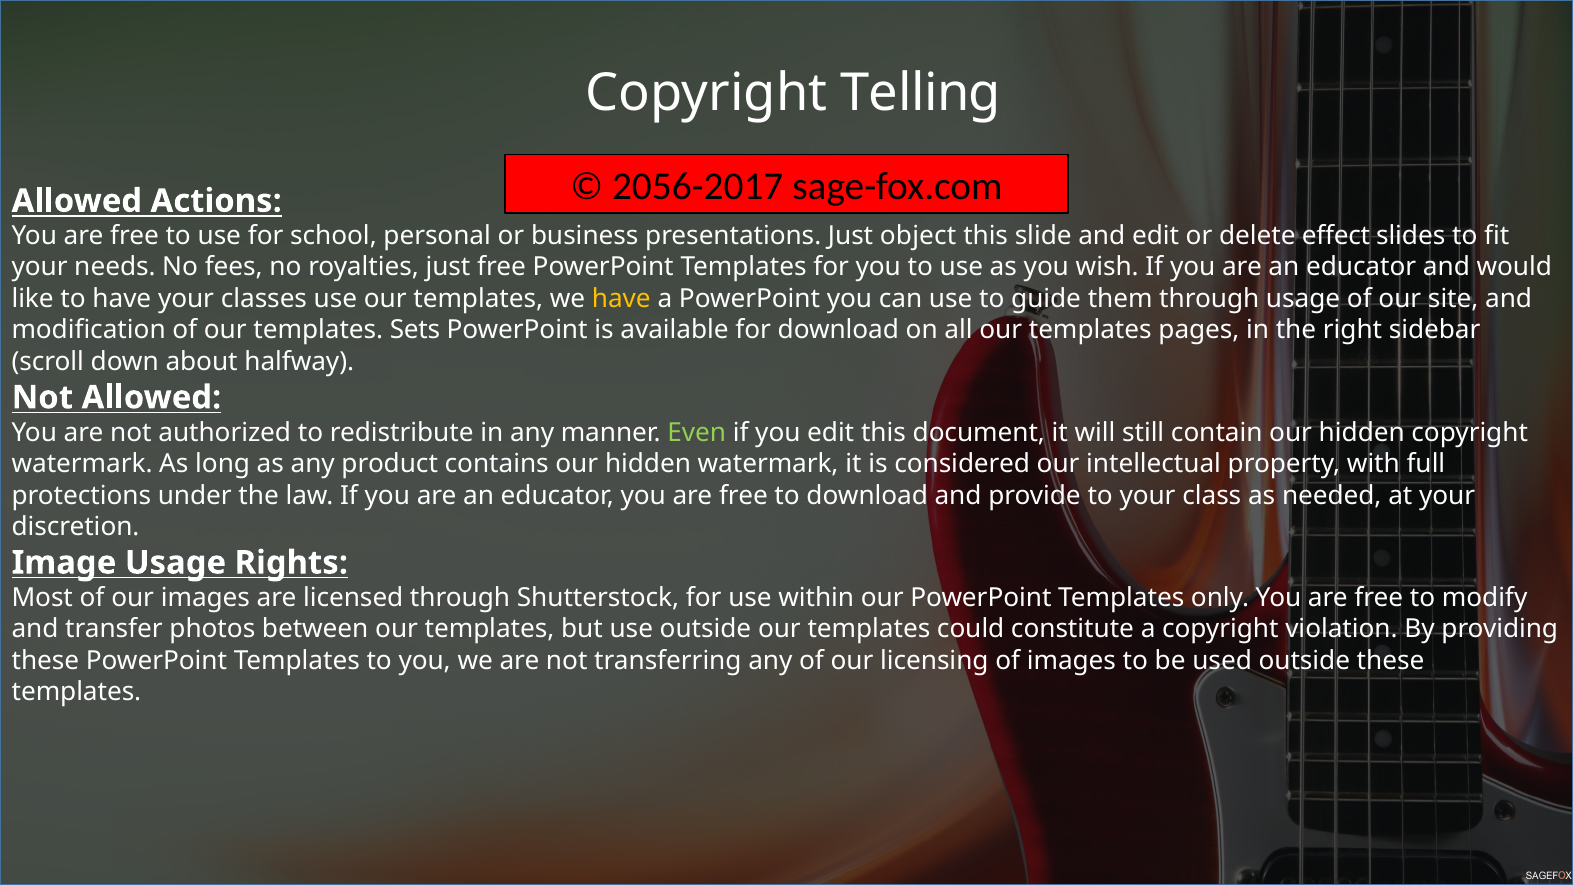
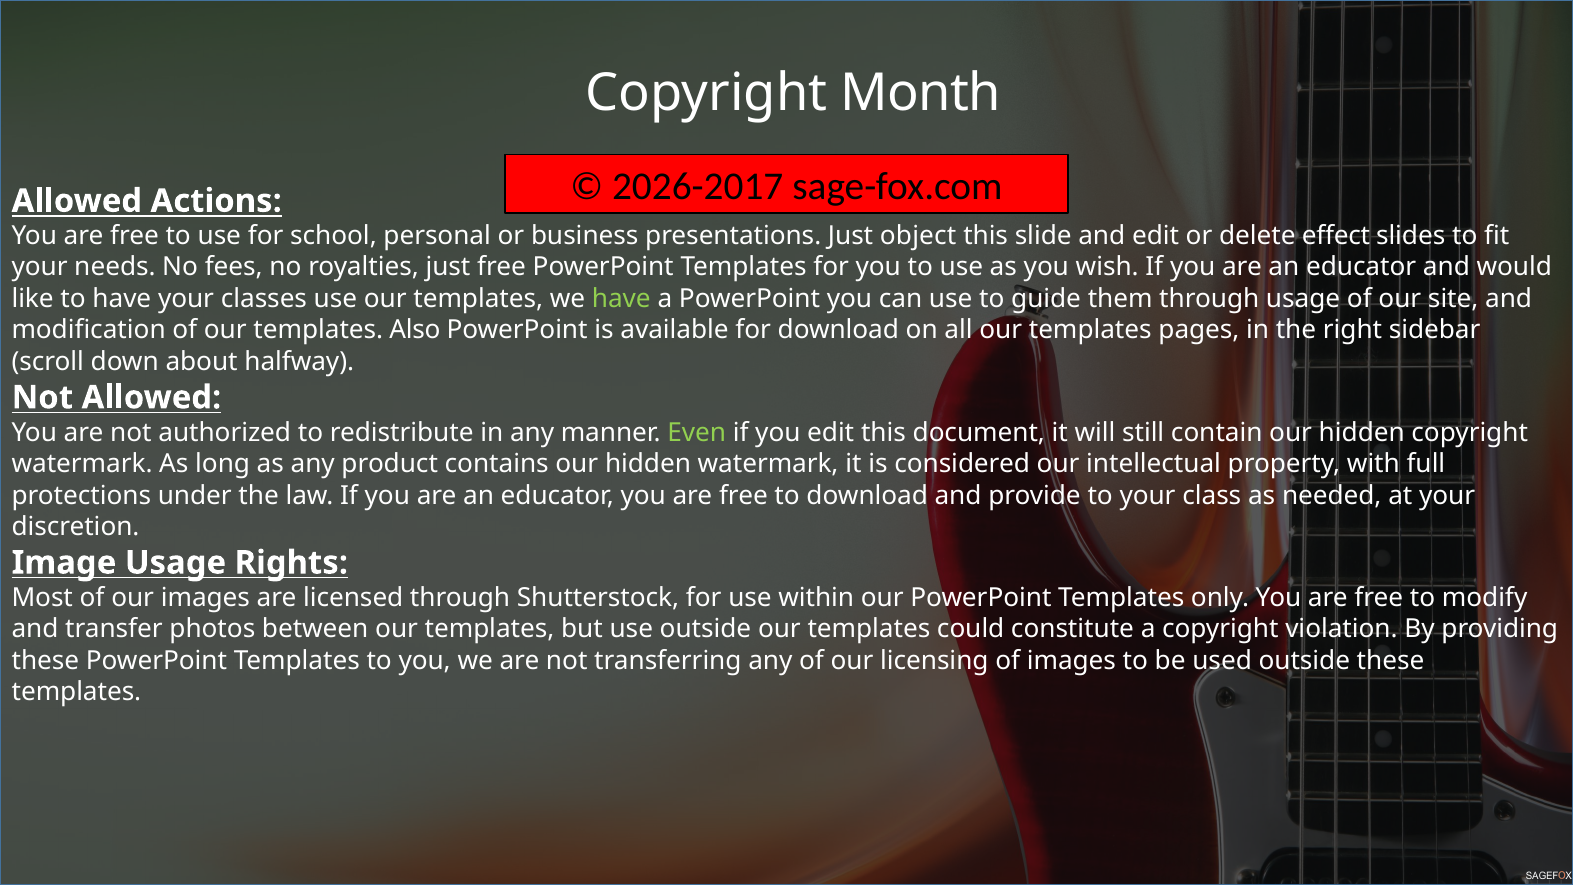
Telling: Telling -> Month
2056-2017: 2056-2017 -> 2026-2017
have at (621, 299) colour: yellow -> light green
Sets: Sets -> Also
